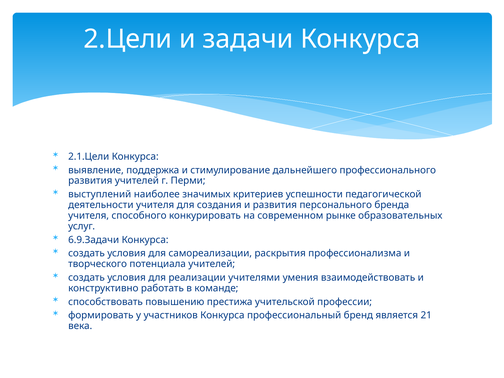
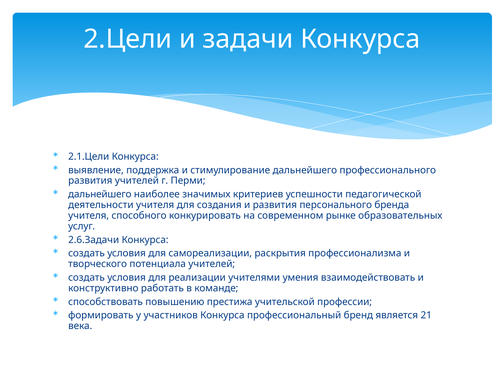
выступлений at (100, 194): выступлений -> дальнейшего
6.9.Задачи: 6.9.Задачи -> 2.6.Задачи
